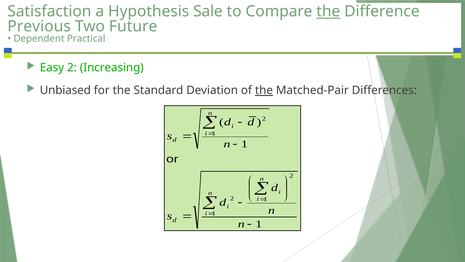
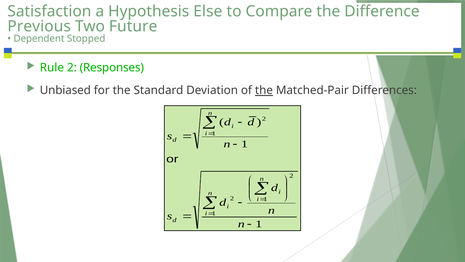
Sale: Sale -> Else
the at (328, 11) underline: present -> none
Practical: Practical -> Stopped
Easy: Easy -> Rule
Increasing: Increasing -> Responses
